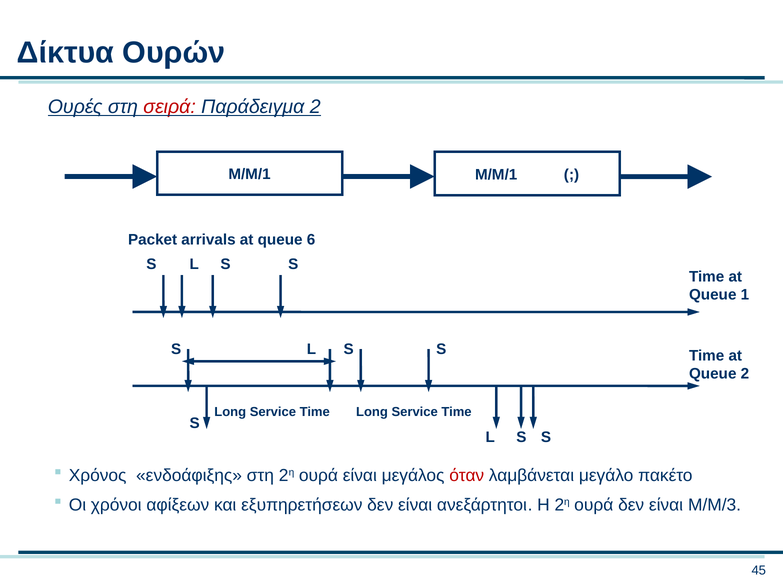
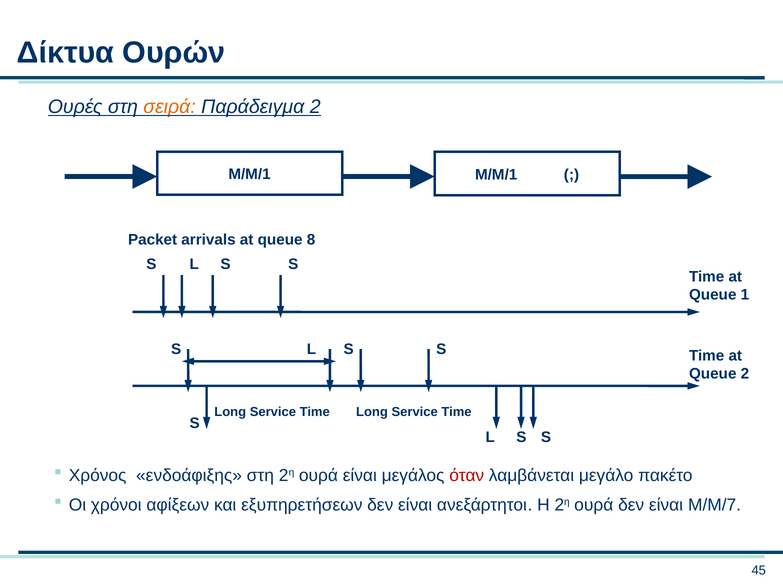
σειρά colour: red -> orange
6: 6 -> 8
M/M/3: M/M/3 -> M/M/7
